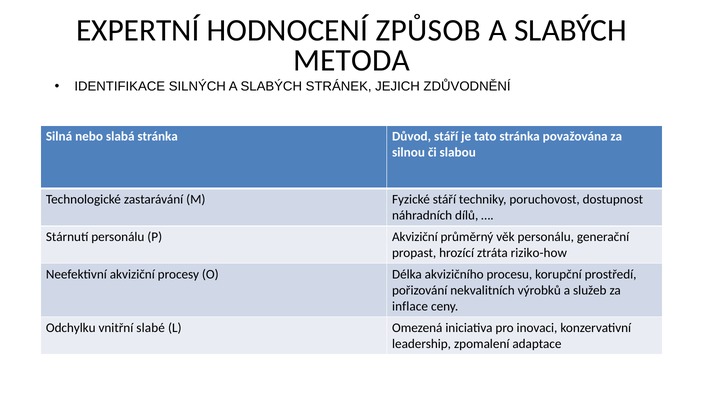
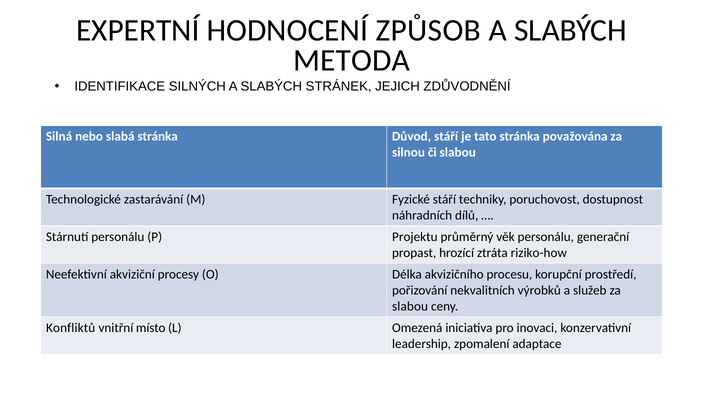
P Akviziční: Akviziční -> Projektu
inflace at (410, 307): inflace -> slabou
Odchylku: Odchylku -> Konfliktů
slabé: slabé -> místo
